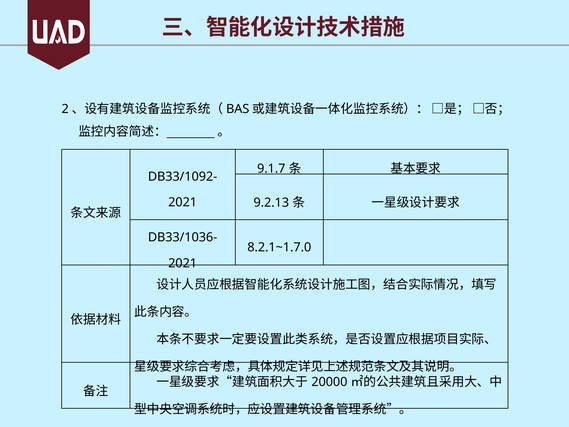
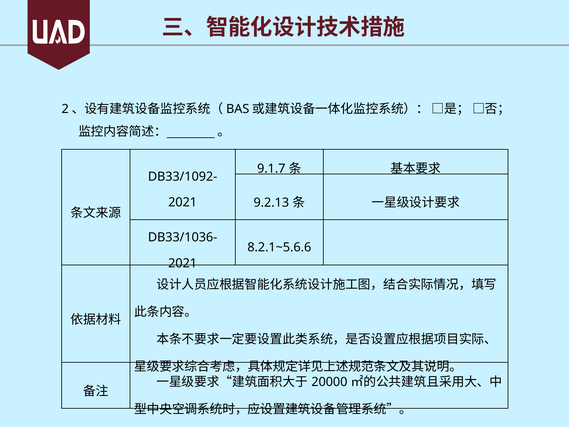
8.2.1~1.7.0: 8.2.1~1.7.0 -> 8.2.1~5.6.6
